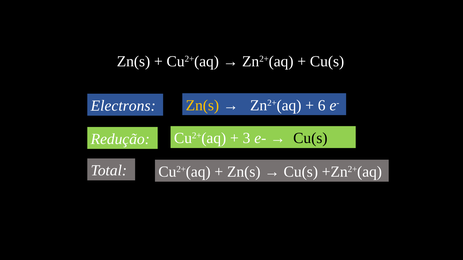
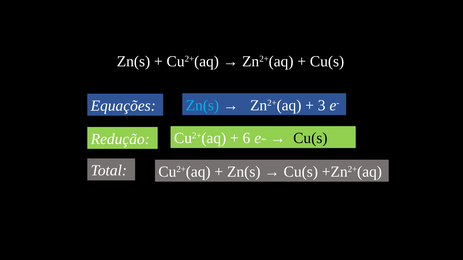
Zn(s at (202, 105) colour: yellow -> light blue
6: 6 -> 3
Electrons: Electrons -> Equações
3: 3 -> 6
